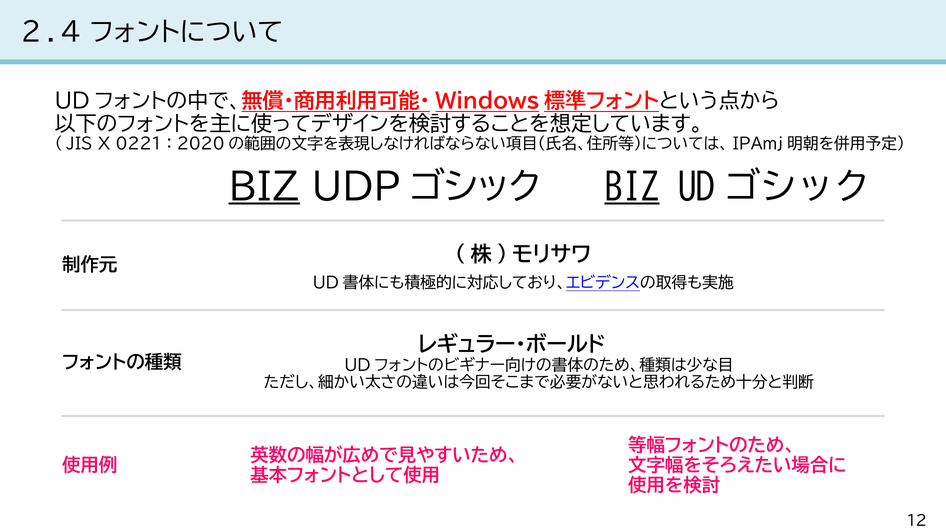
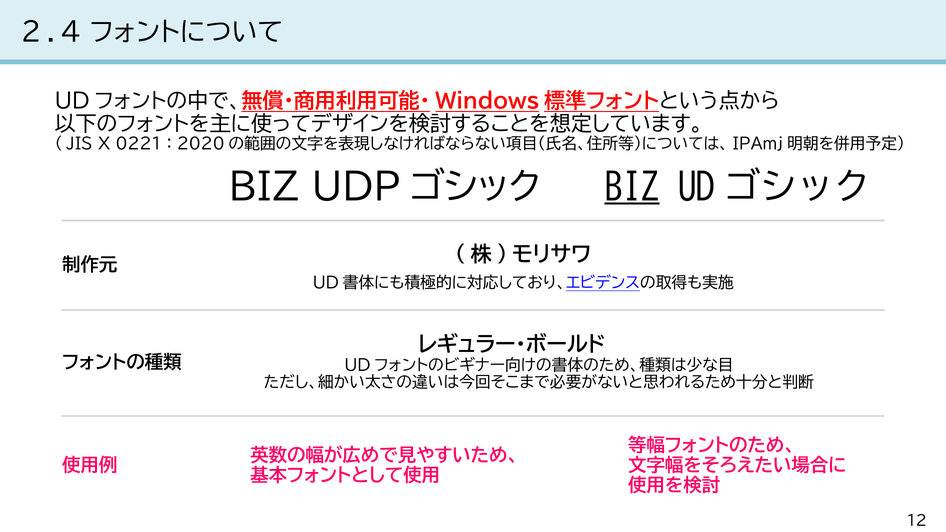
BIZ at (264, 188) underline: present -> none
